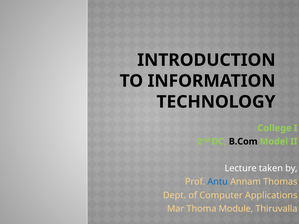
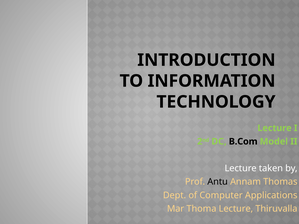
College at (274, 128): College -> Lecture
Antu colour: blue -> black
Thoma Module: Module -> Lecture
